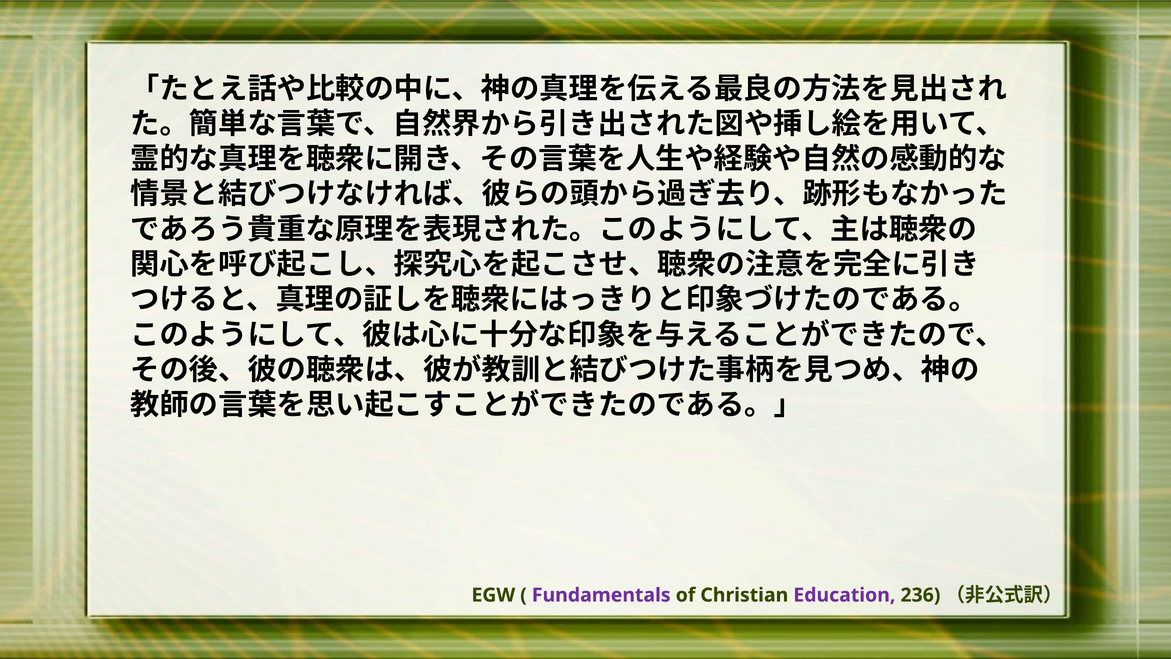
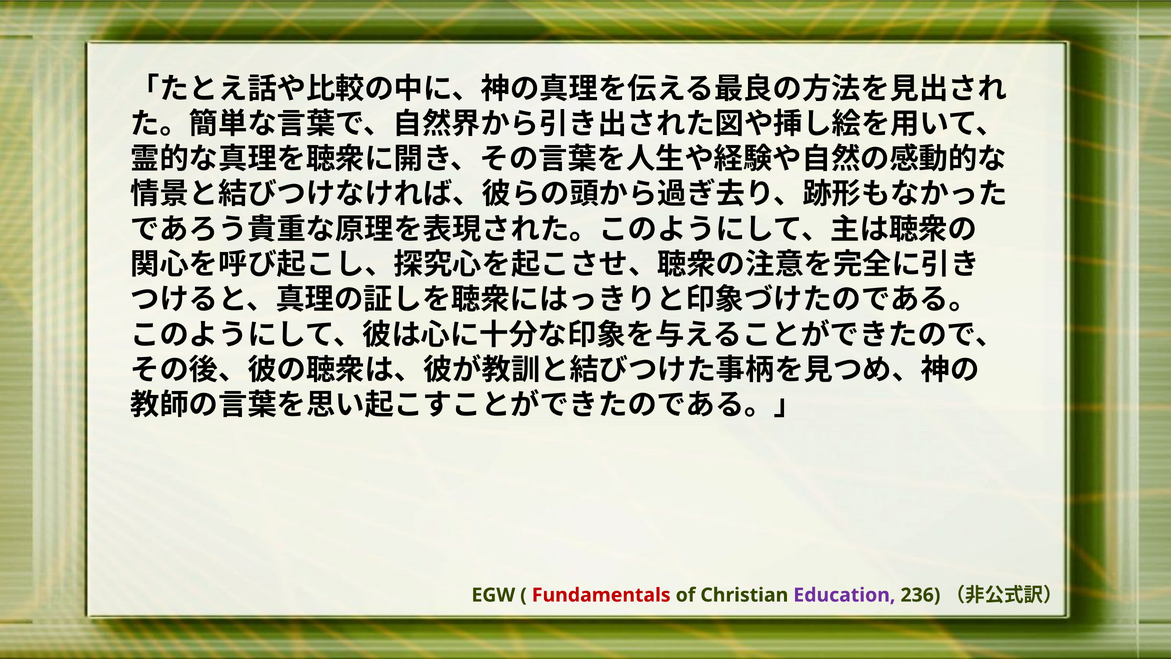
Fundamentals colour: purple -> red
